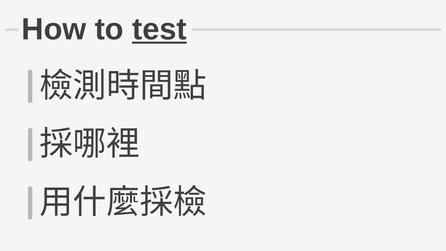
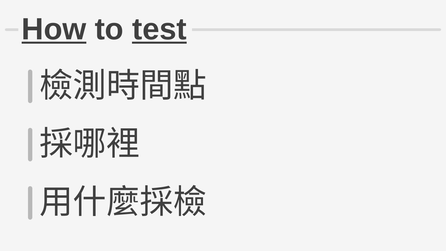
How underline: none -> present
